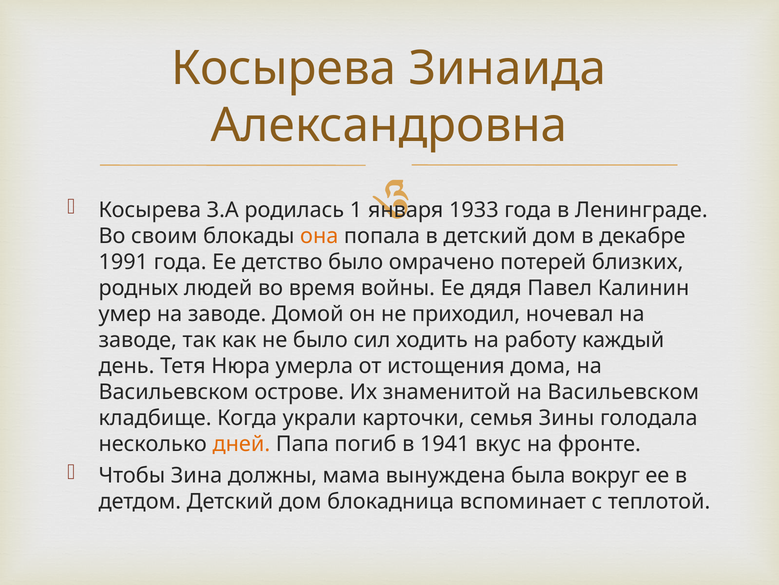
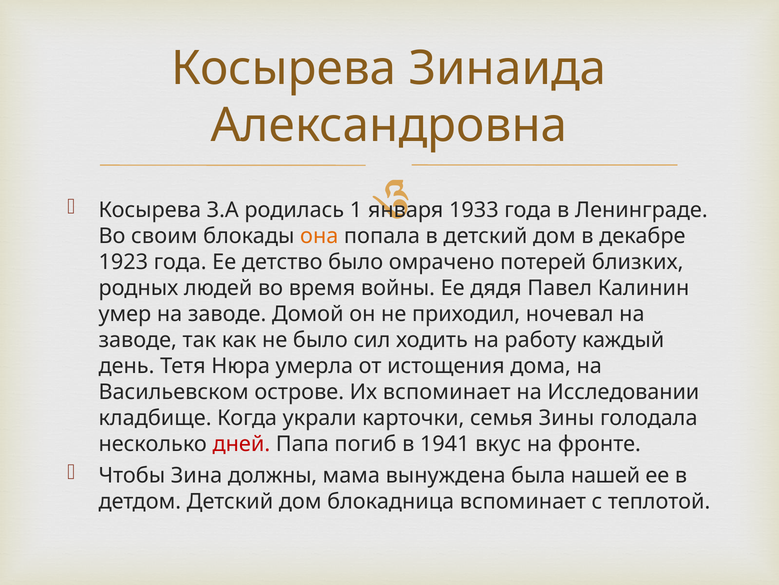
1991: 1991 -> 1923
Их знаменитой: знаменитой -> вспоминает
Васильевском at (623, 392): Васильевском -> Исследовании
дней colour: orange -> red
вокруг: вокруг -> нашей
